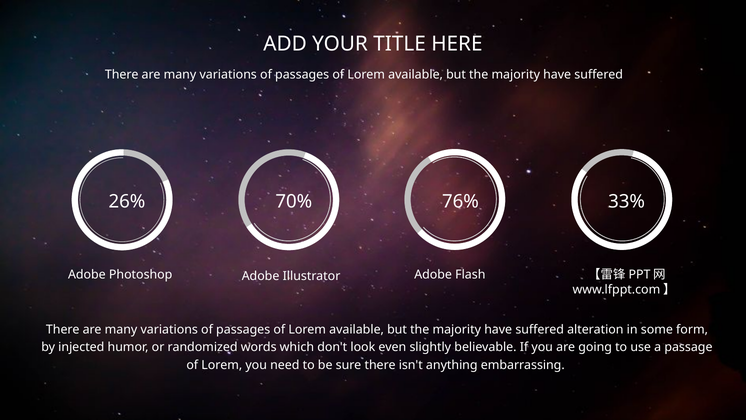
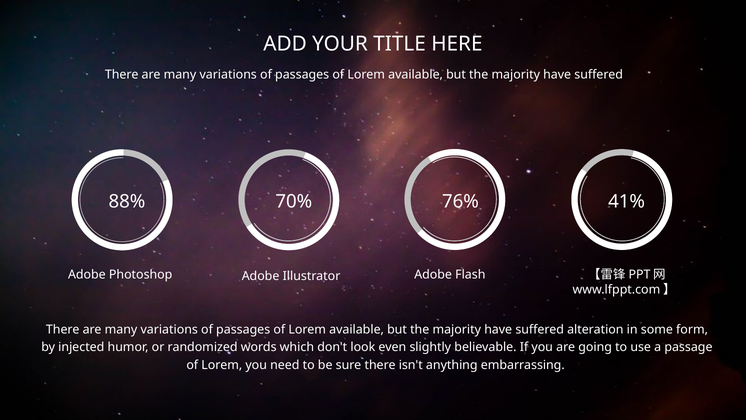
26%: 26% -> 88%
33%: 33% -> 41%
